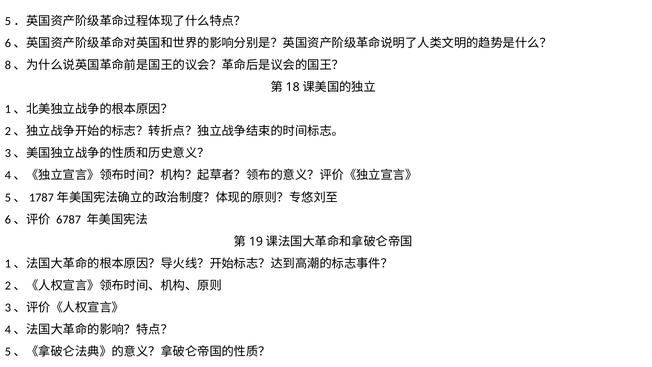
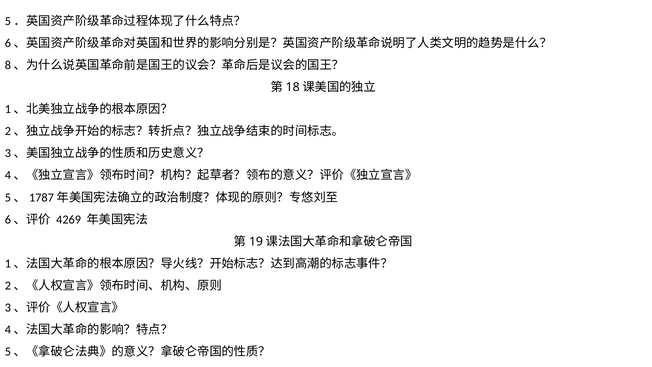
6787: 6787 -> 4269
